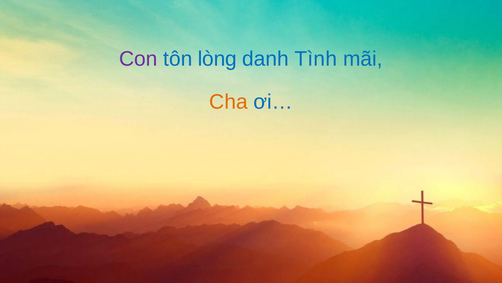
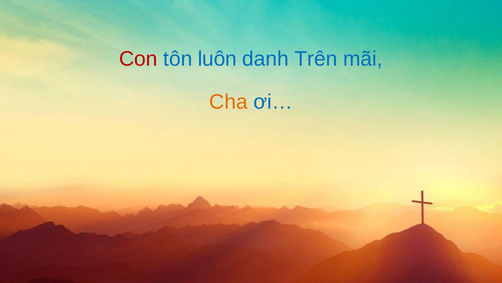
Con colour: purple -> red
lòng: lòng -> luôn
Tình: Tình -> Trên
